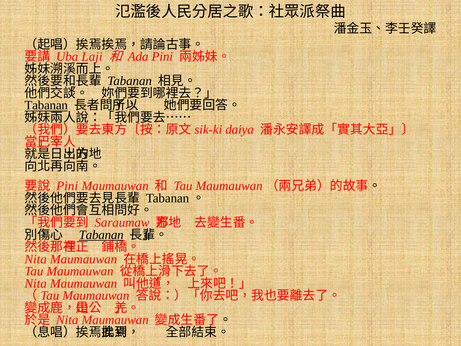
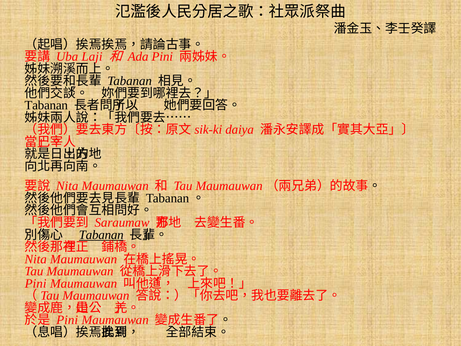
Tabanan at (46, 105) underline: present -> none
Pini at (67, 186): Pini -> Nita
Nita at (36, 283): Nita -> Pini
Nita at (67, 320): Nita -> Pini
